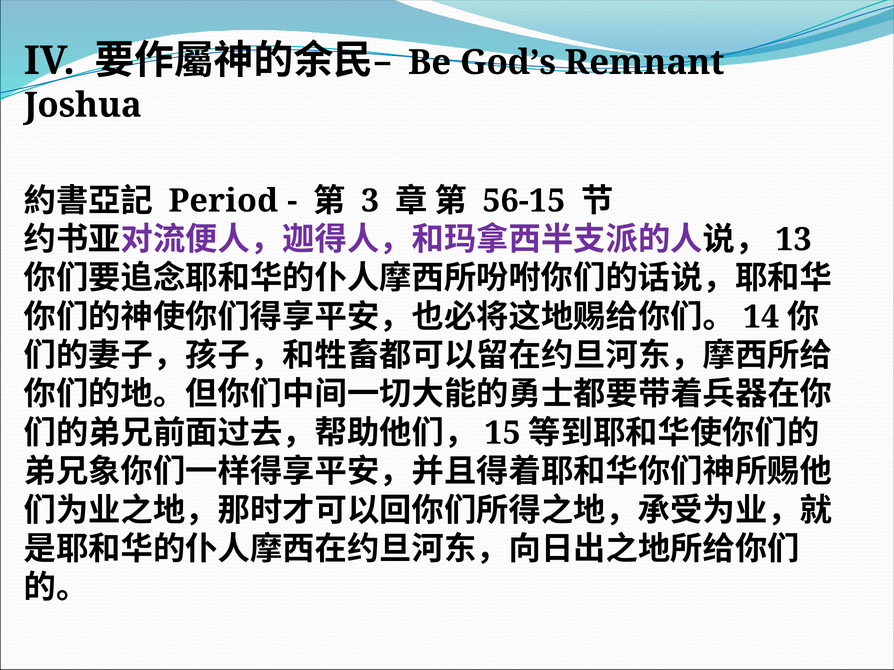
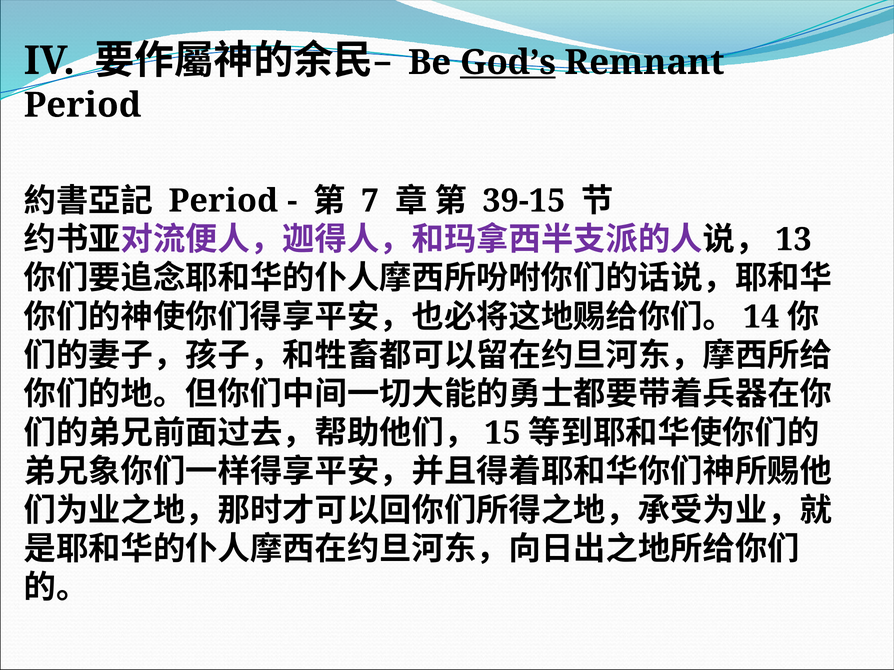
God’s underline: none -> present
Joshua at (83, 105): Joshua -> Period
3: 3 -> 7
56-15: 56-15 -> 39-15
